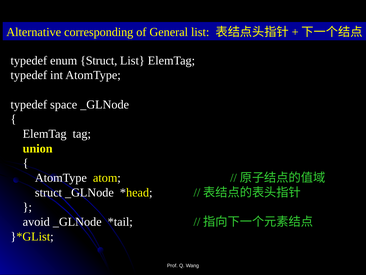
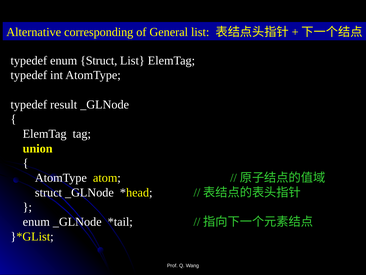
space: space -> result
avoid at (36, 221): avoid -> enum
